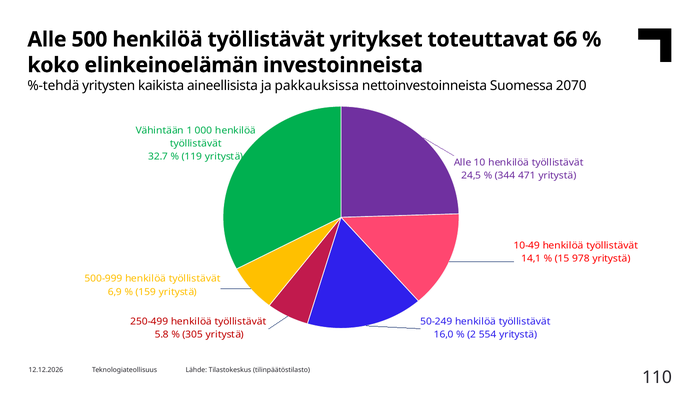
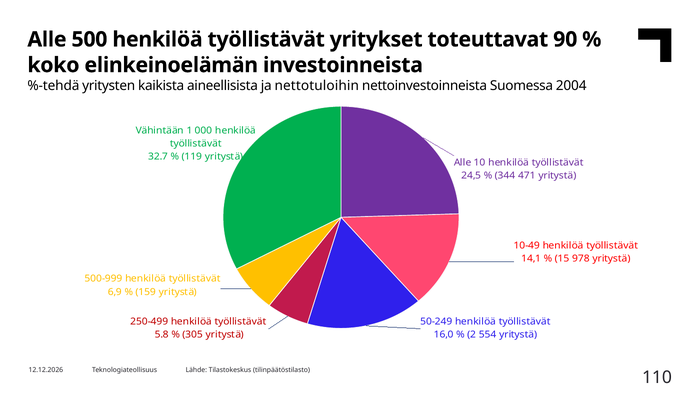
66: 66 -> 90
pakkauksissa: pakkauksissa -> nettotuloihin
2070: 2070 -> 2004
